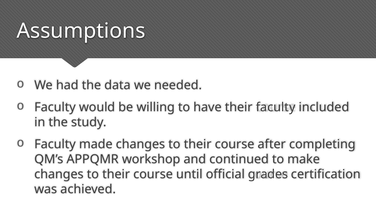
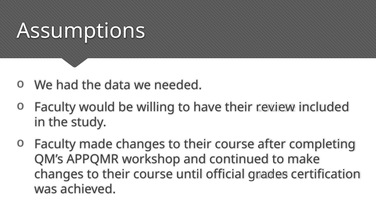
their faculty: faculty -> review
